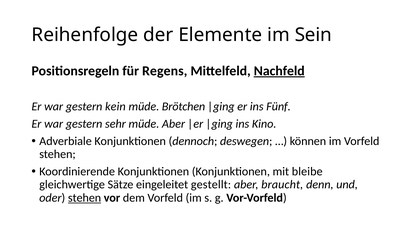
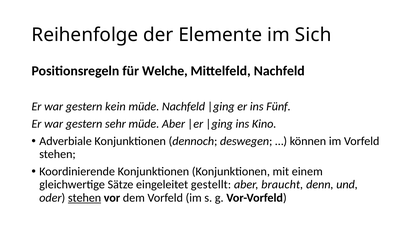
Sein: Sein -> Sich
Regens: Regens -> Welche
Nachfeld at (279, 71) underline: present -> none
müde Brötchen: Brötchen -> Nachfeld
bleibe: bleibe -> einem
